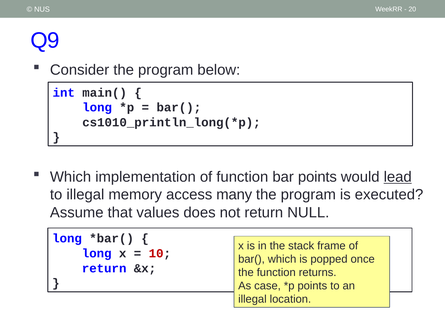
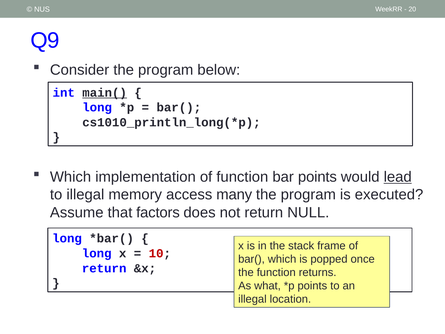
main( underline: none -> present
values: values -> factors
case: case -> what
